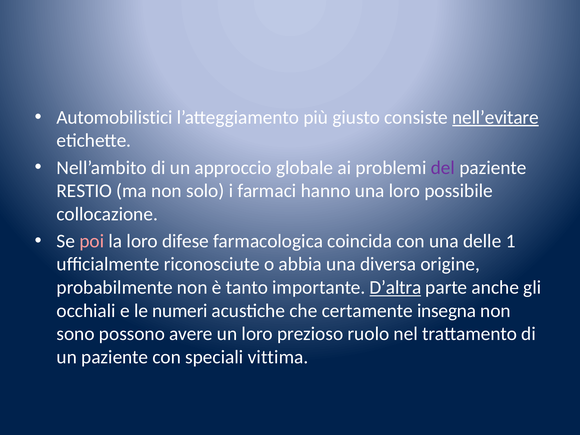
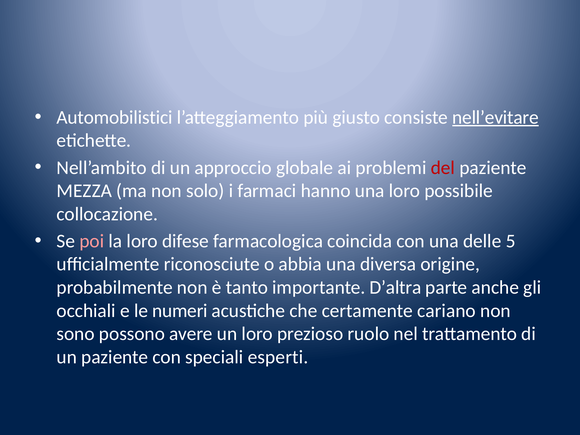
del colour: purple -> red
RESTIO: RESTIO -> MEZZA
1: 1 -> 5
D’altra underline: present -> none
insegna: insegna -> cariano
vittima: vittima -> esperti
